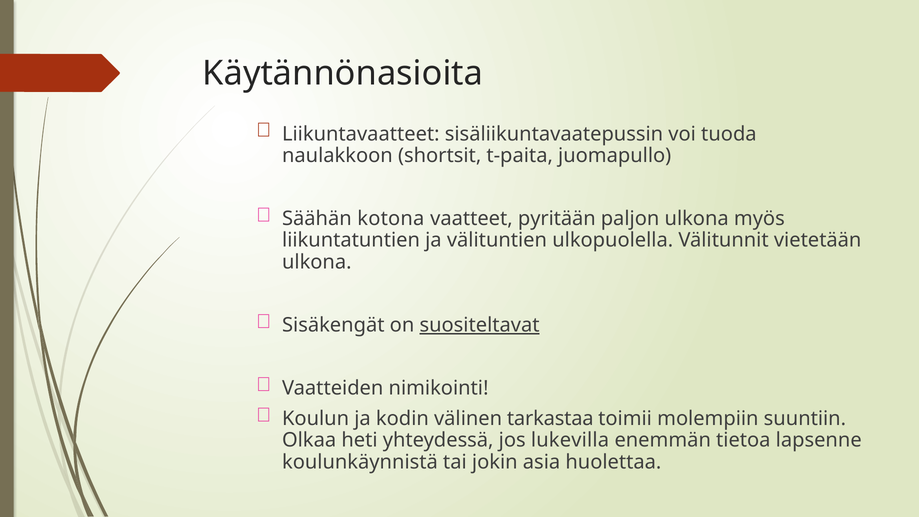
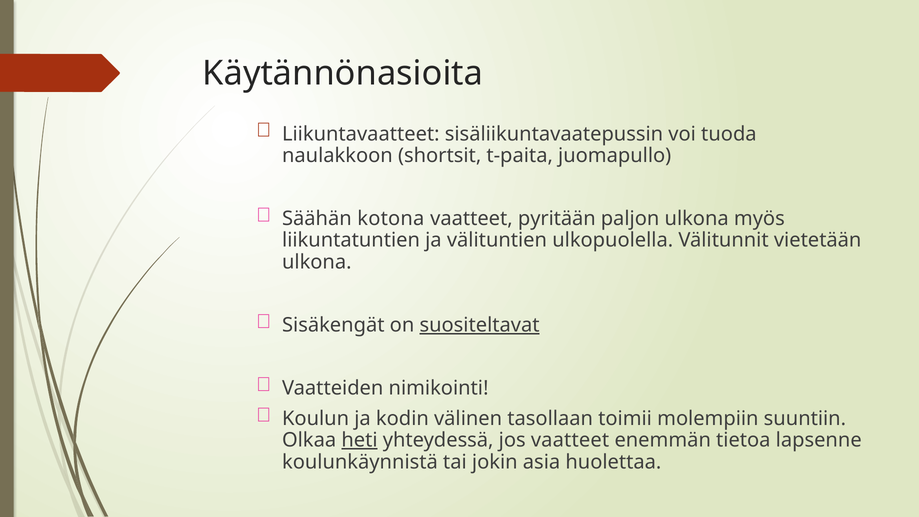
tarkastaa: tarkastaa -> tasollaan
heti underline: none -> present
jos lukevilla: lukevilla -> vaatteet
